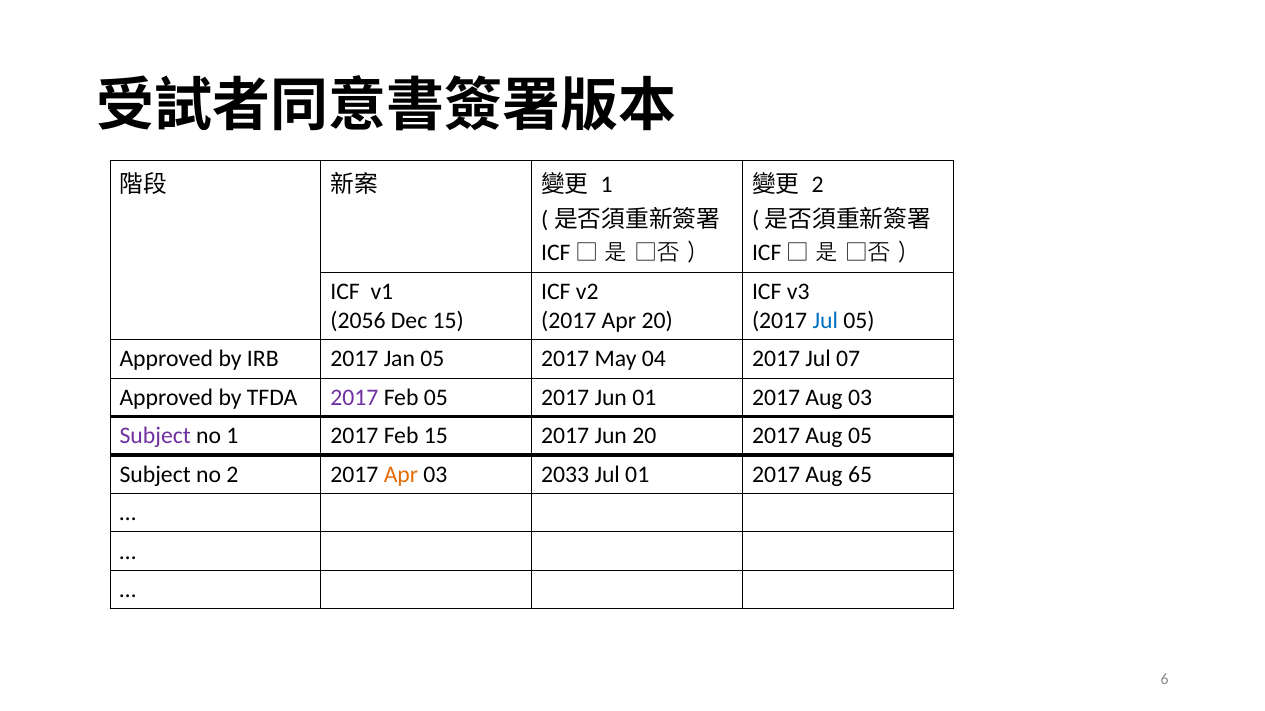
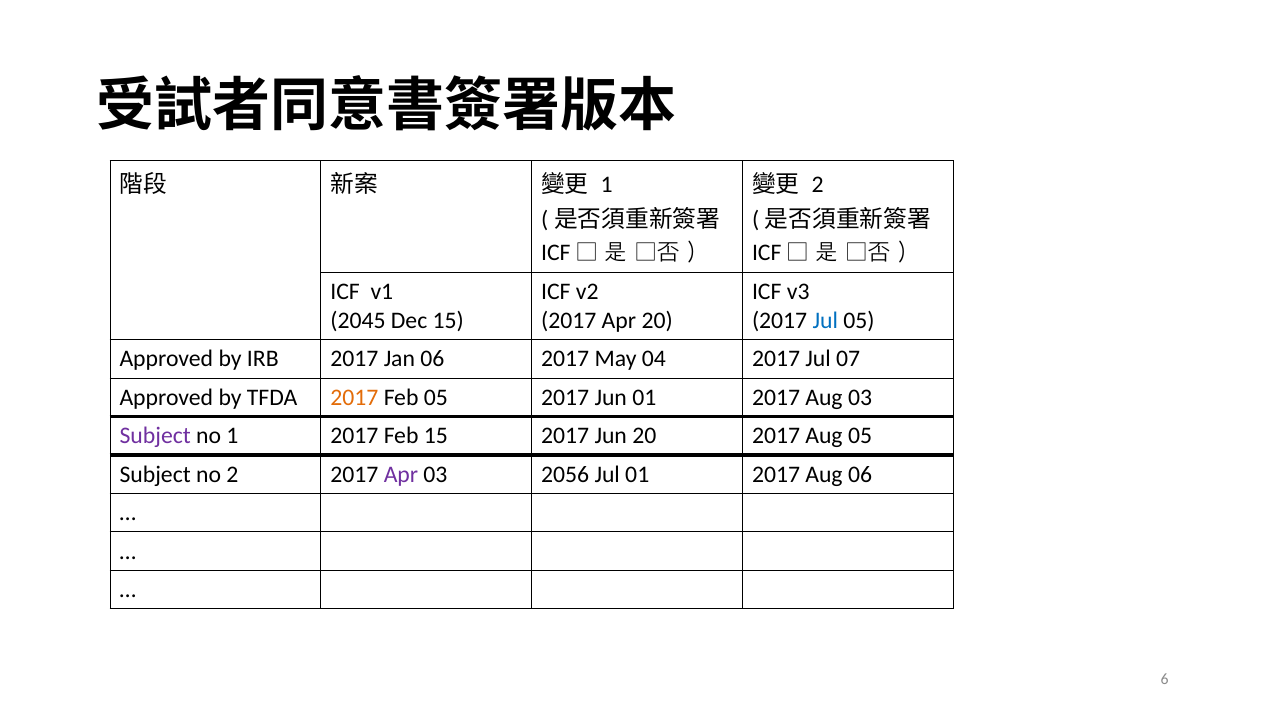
2056: 2056 -> 2045
Jan 05: 05 -> 06
2017 at (354, 398) colour: purple -> orange
Apr at (401, 475) colour: orange -> purple
2033: 2033 -> 2056
Aug 65: 65 -> 06
